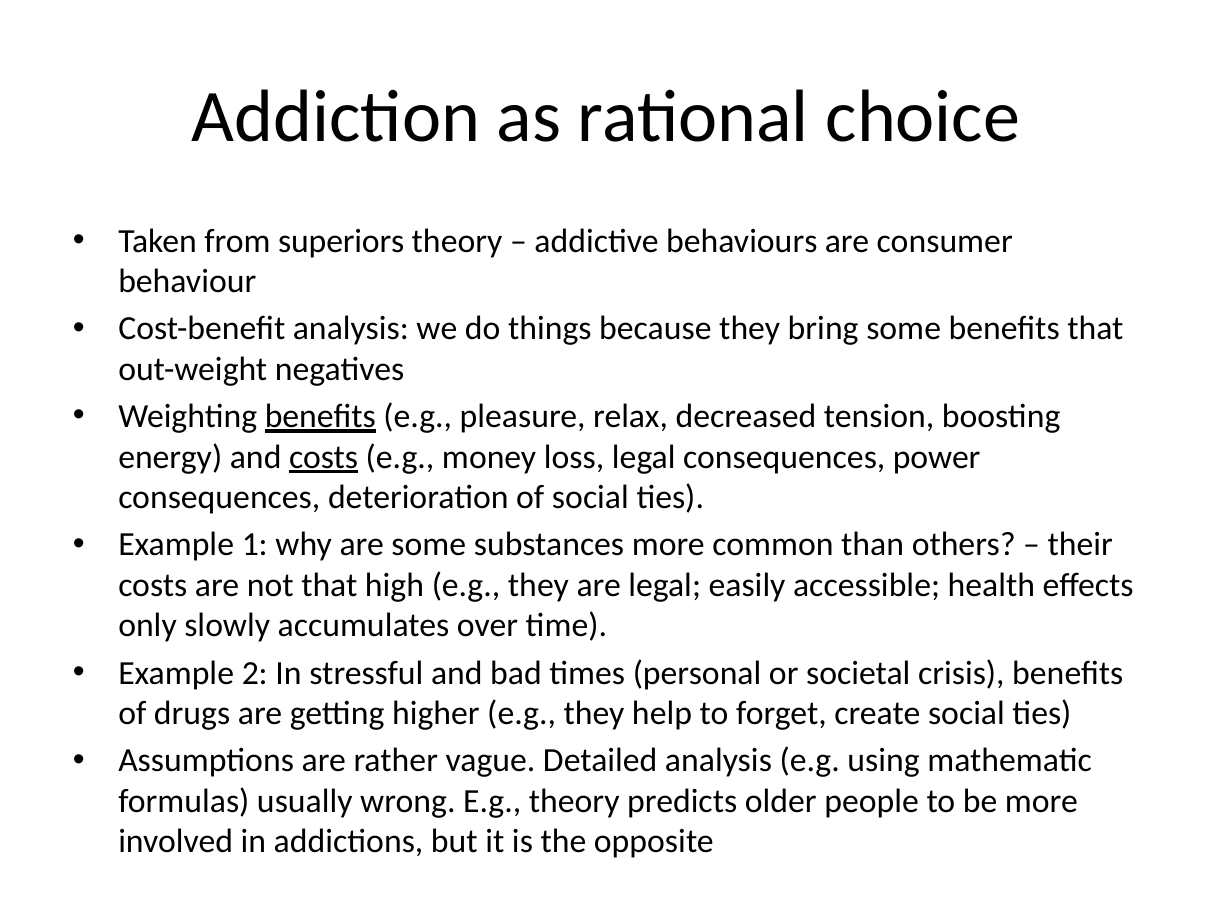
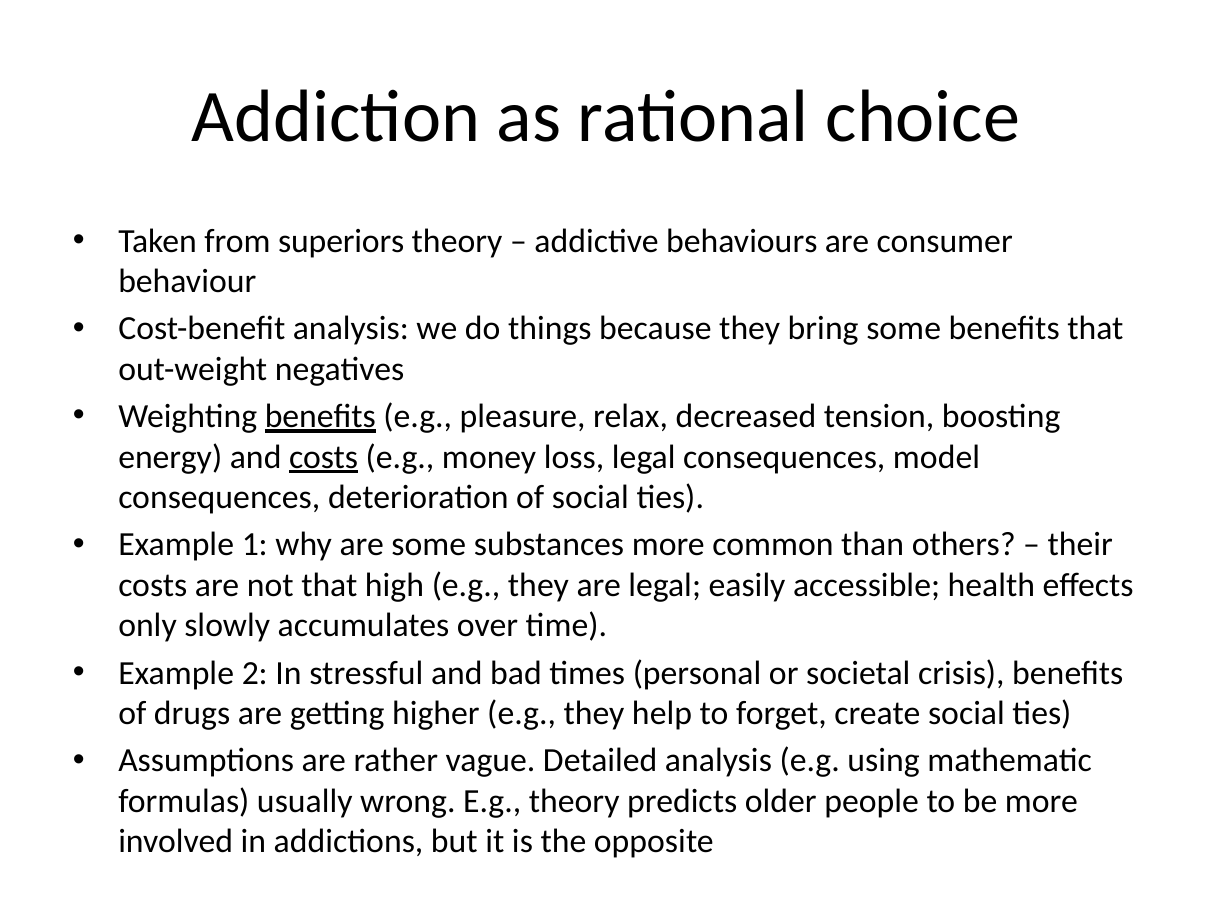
power: power -> model
